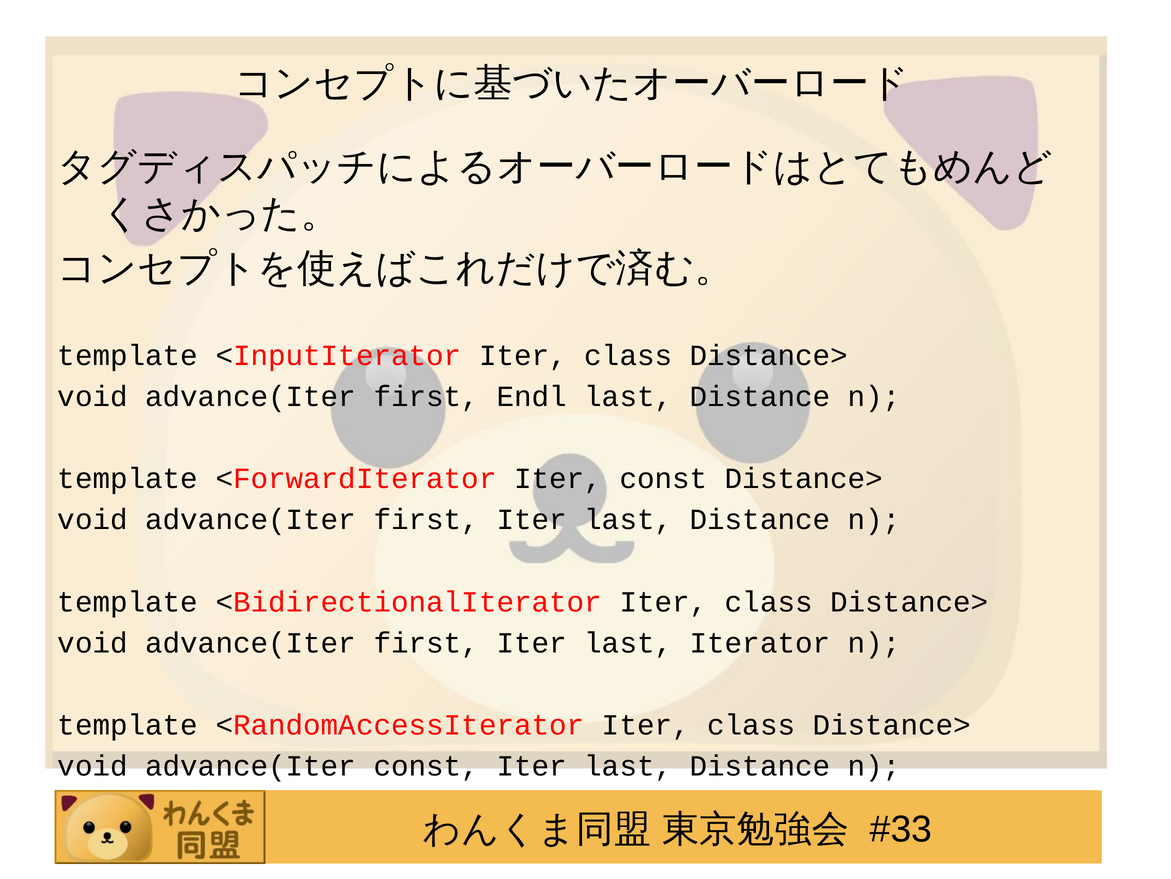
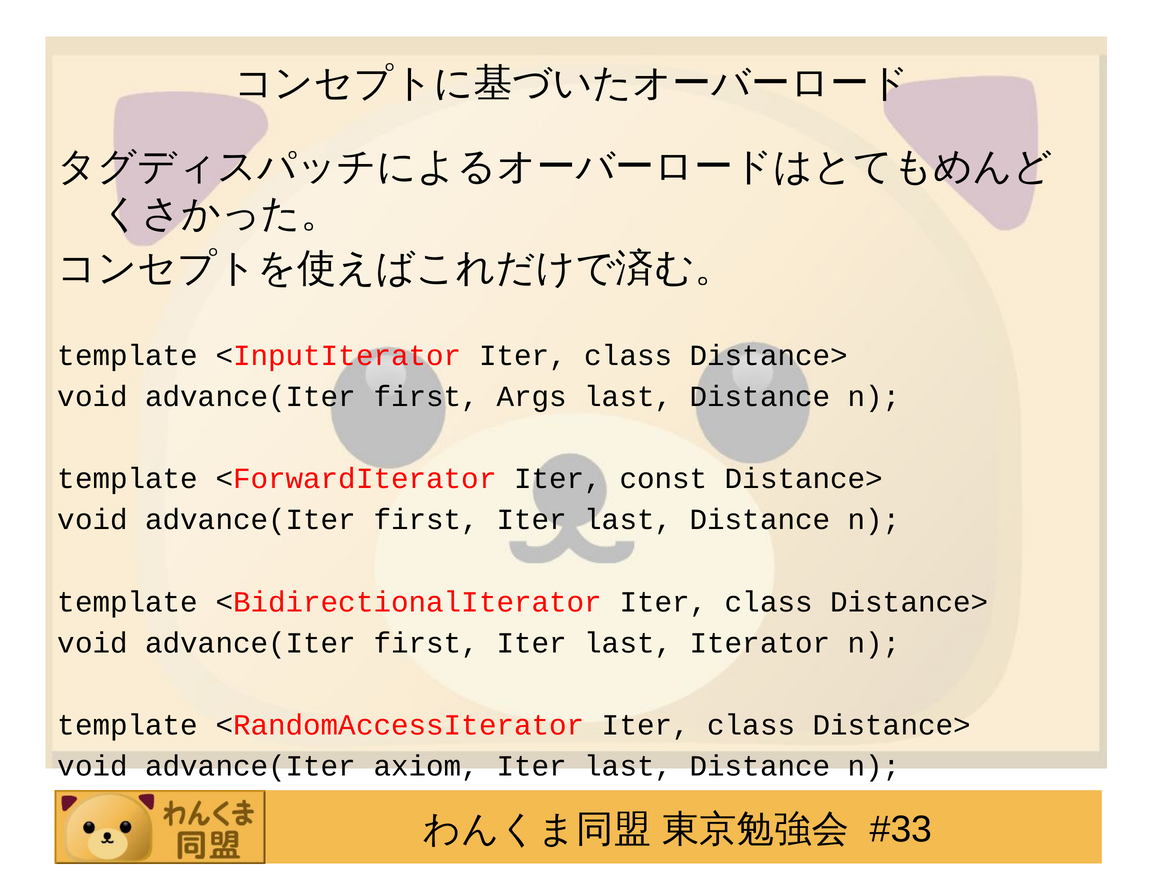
Endl: Endl -> Args
advance(Iter const: const -> axiom
